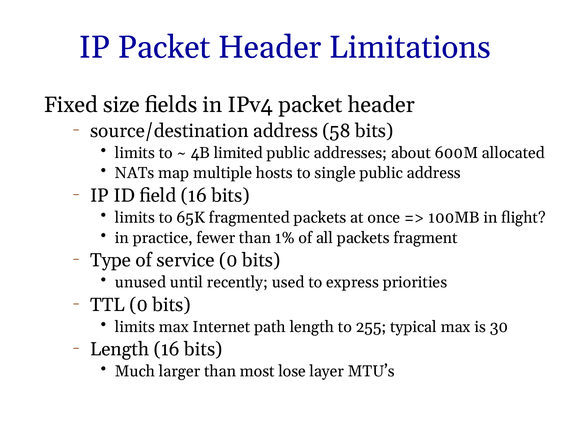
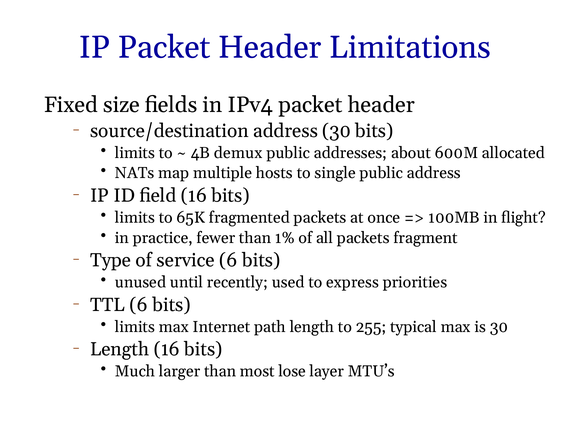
address 58: 58 -> 30
limited: limited -> demux
service 0: 0 -> 6
TTL 0: 0 -> 6
